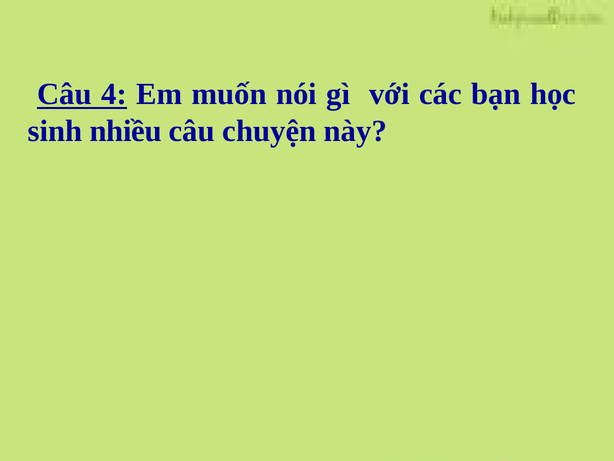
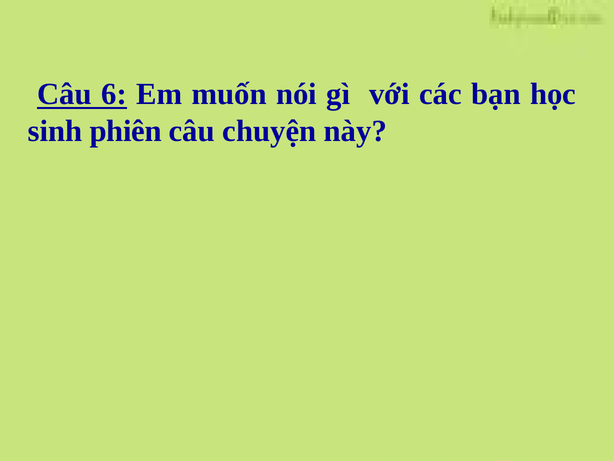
4: 4 -> 6
nhiều: nhiều -> phiên
